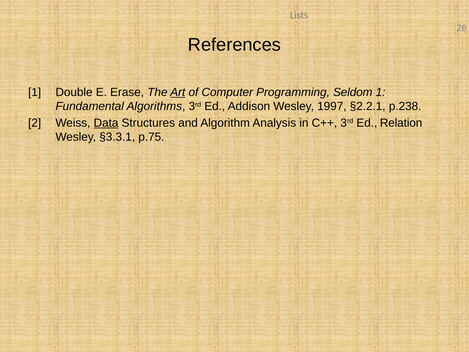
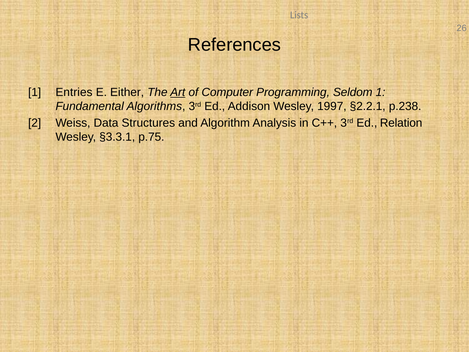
Double: Double -> Entries
Erase: Erase -> Either
Data underline: present -> none
